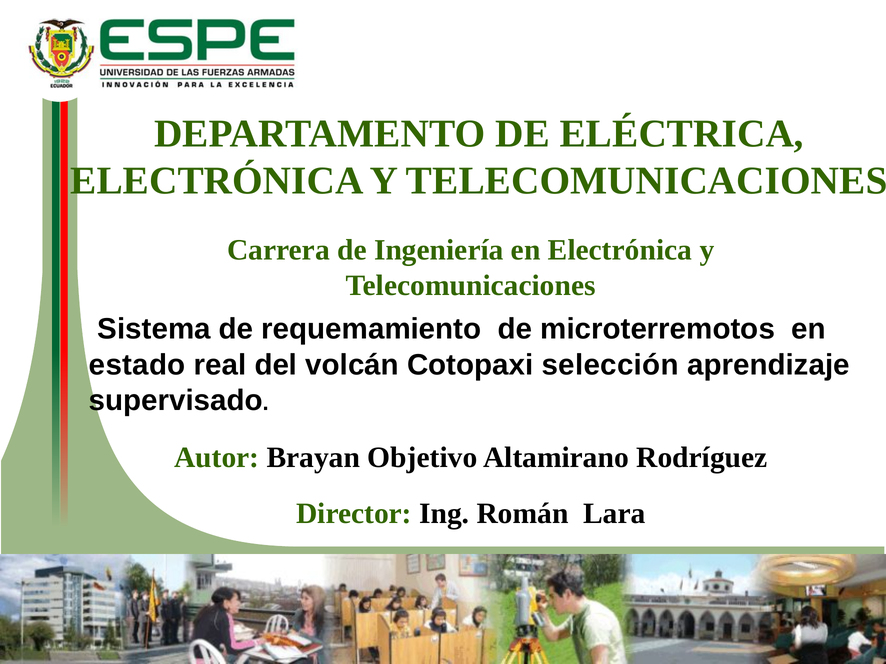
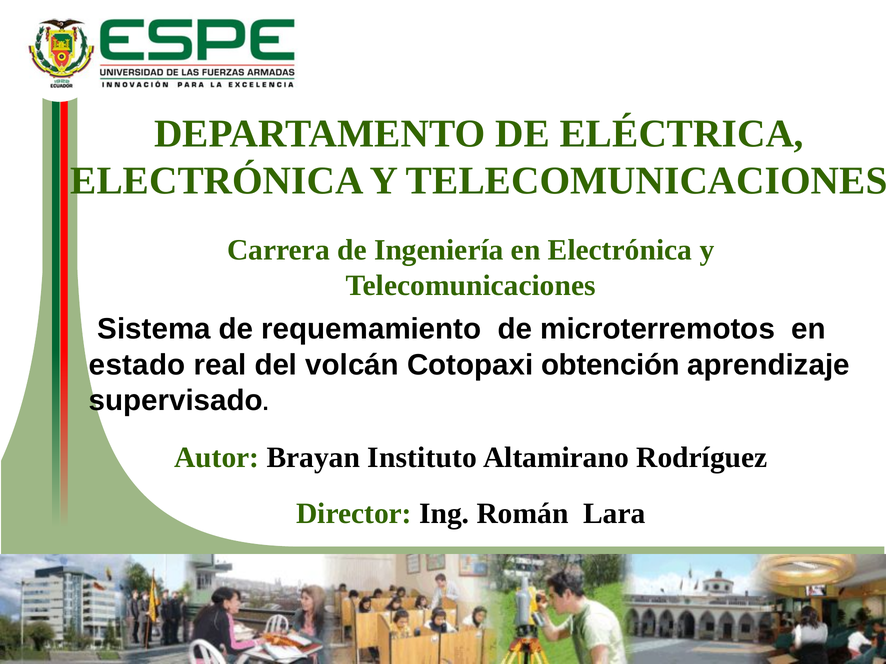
selección: selección -> obtención
Objetivo: Objetivo -> Instituto
